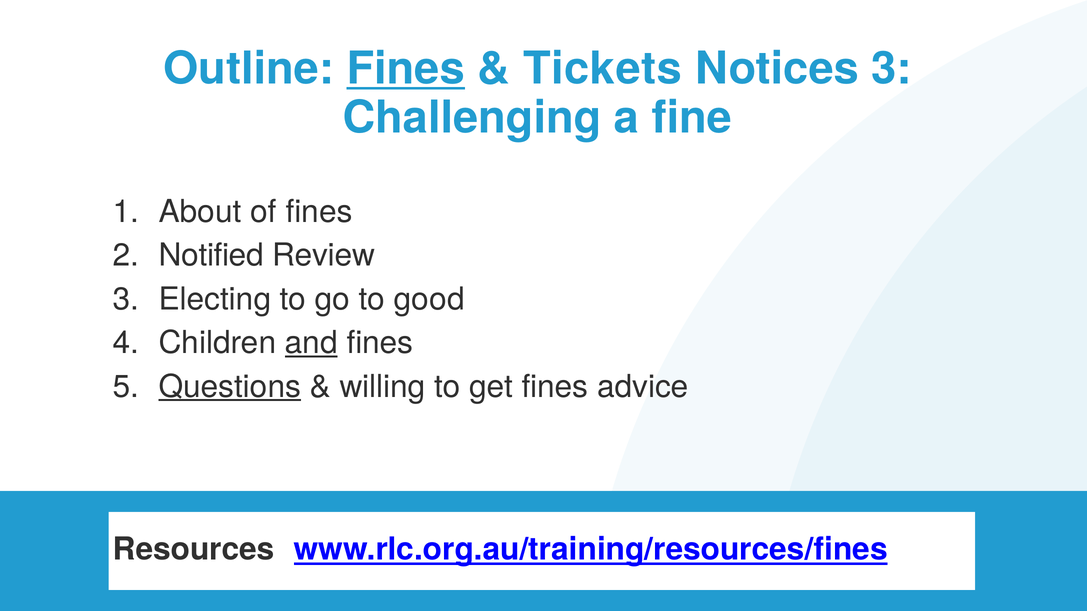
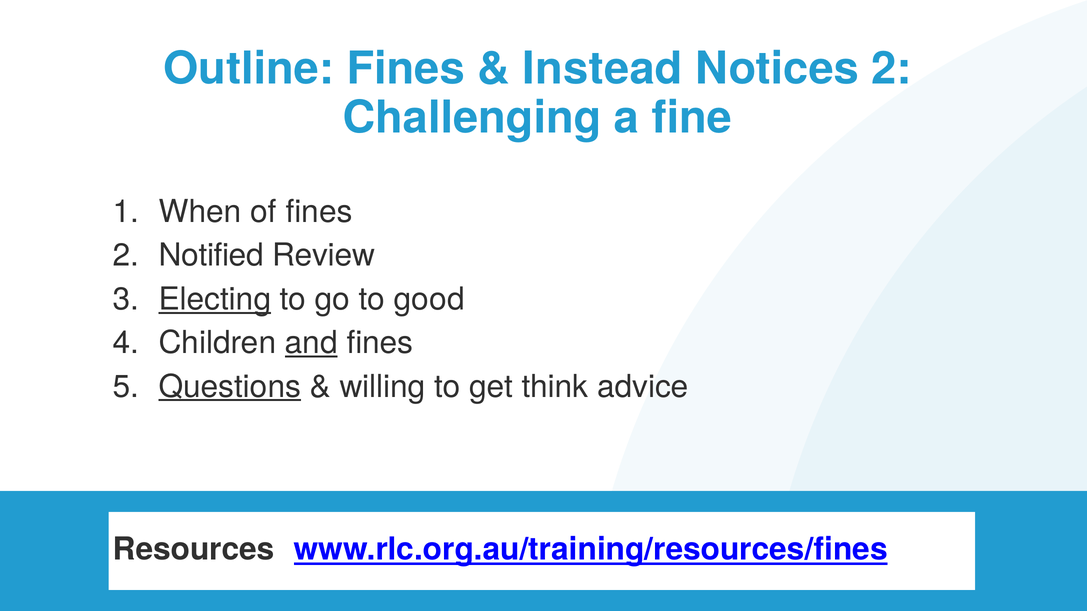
Fines at (406, 69) underline: present -> none
Tickets: Tickets -> Instead
Notices 3: 3 -> 2
About: About -> When
Electing underline: none -> present
get fines: fines -> think
